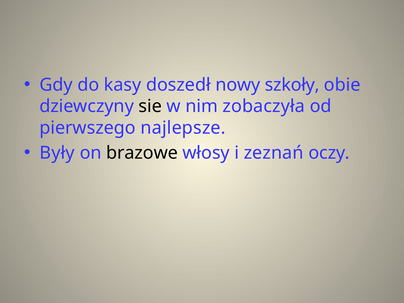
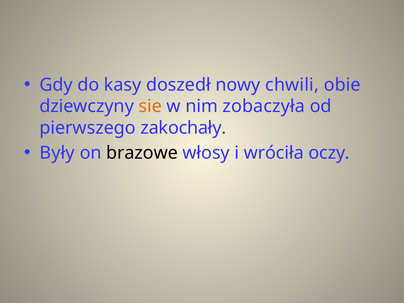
szkoły: szkoły -> chwili
sie colour: black -> orange
najlepsze: najlepsze -> zakochały
zeznań: zeznań -> wróciła
